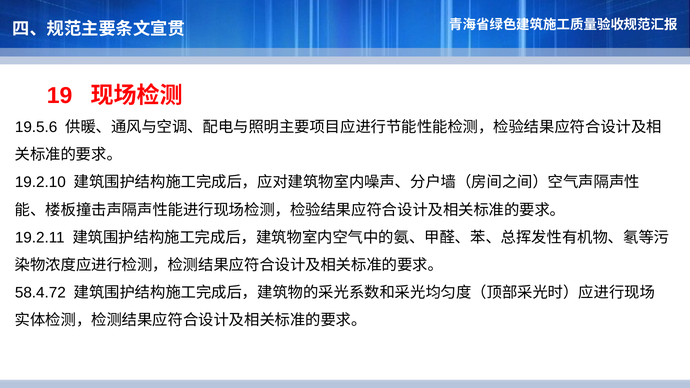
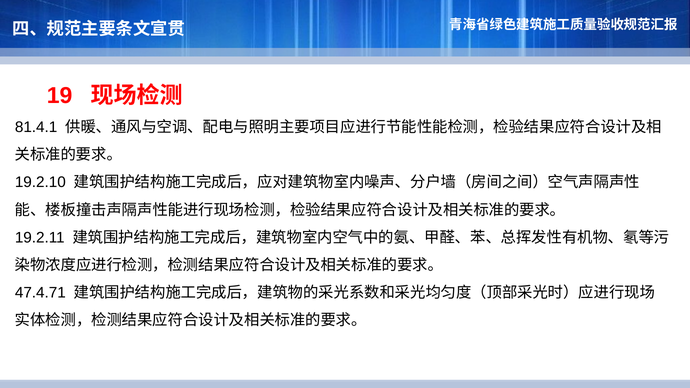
19.5.6: 19.5.6 -> 81.4.1
58.4.72: 58.4.72 -> 47.4.71
